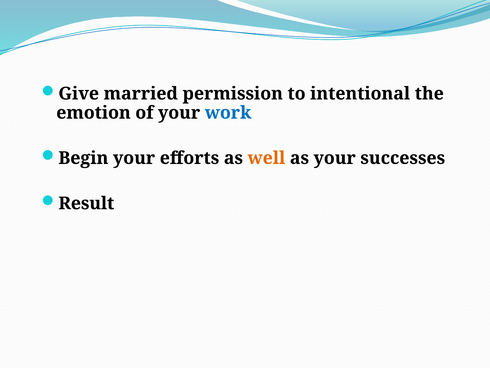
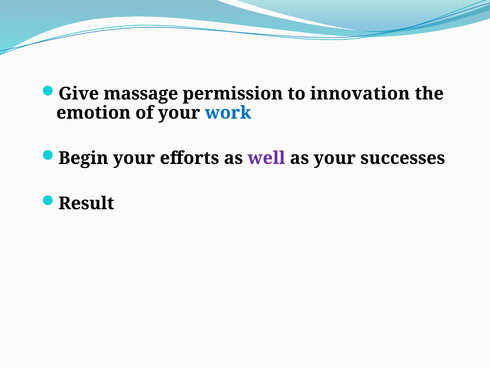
married: married -> massage
intentional: intentional -> innovation
well colour: orange -> purple
